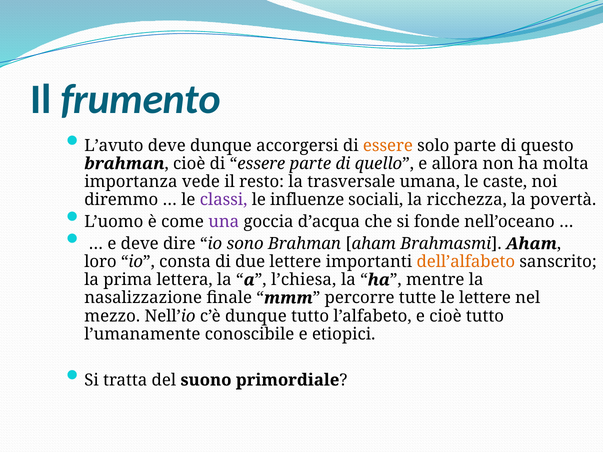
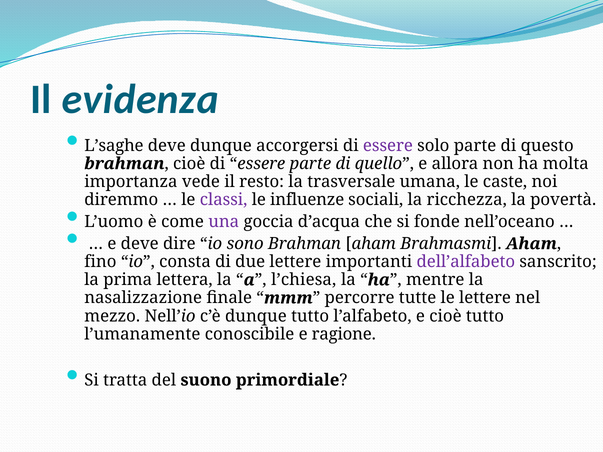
frumento: frumento -> evidenza
L’avuto: L’avuto -> L’saghe
essere at (388, 146) colour: orange -> purple
loro: loro -> fino
dell’alfabeto colour: orange -> purple
etiopici: etiopici -> ragione
